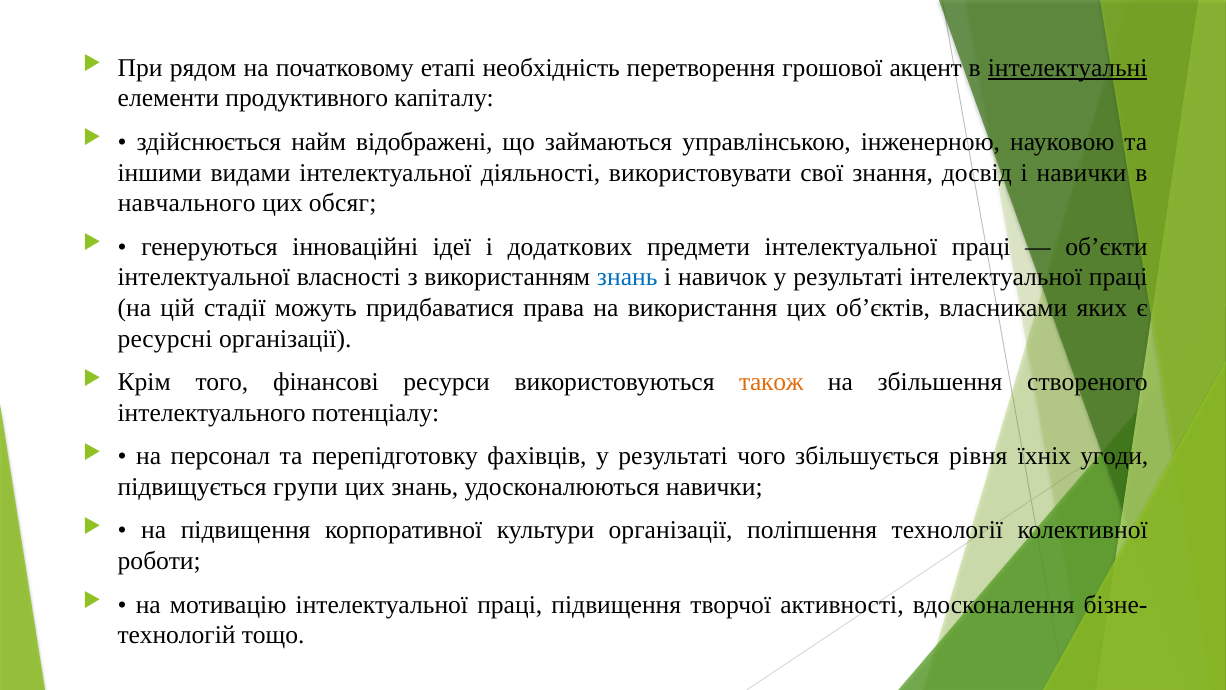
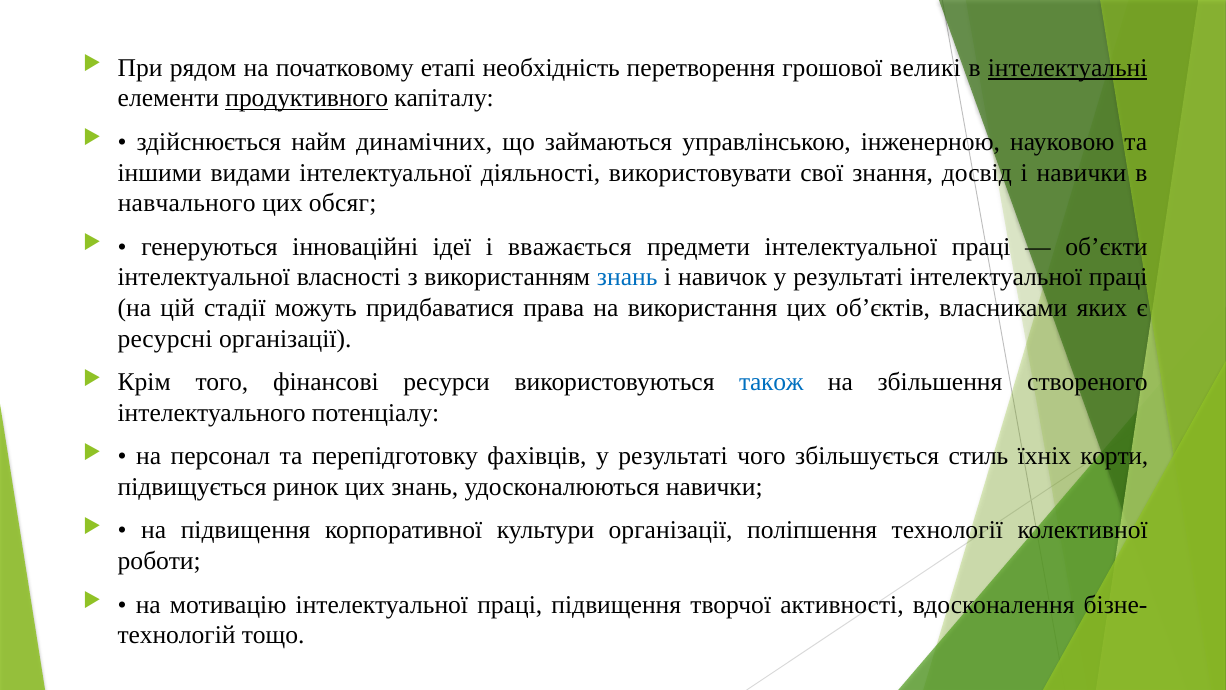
акцент: акцент -> великі
продуктивного underline: none -> present
відображені: відображені -> динамічних
додаткових: додаткових -> вважається
також colour: orange -> blue
рівня: рівня -> стиль
угоди: угоди -> корти
групи: групи -> ринок
